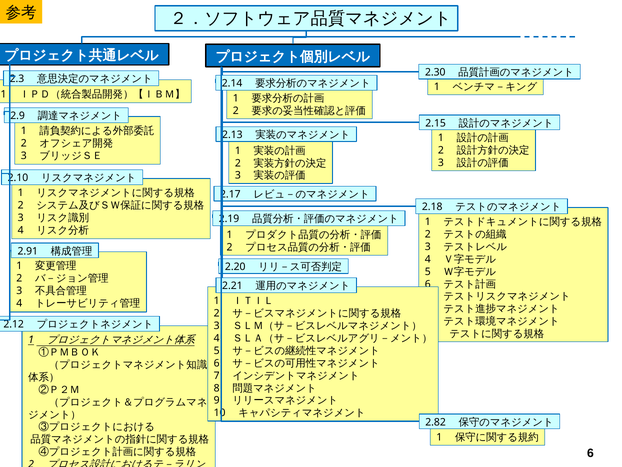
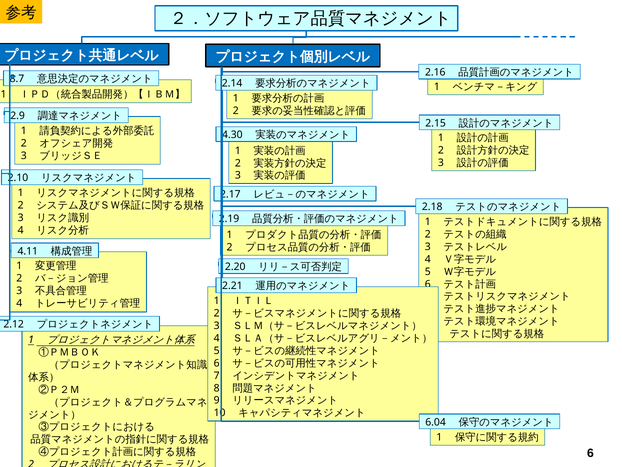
2.30: 2.30 -> 2.16
2.3: 2.3 -> 8.7
2.13: 2.13 -> 4.30
2.91: 2.91 -> 4.11
2.82: 2.82 -> 6.04
